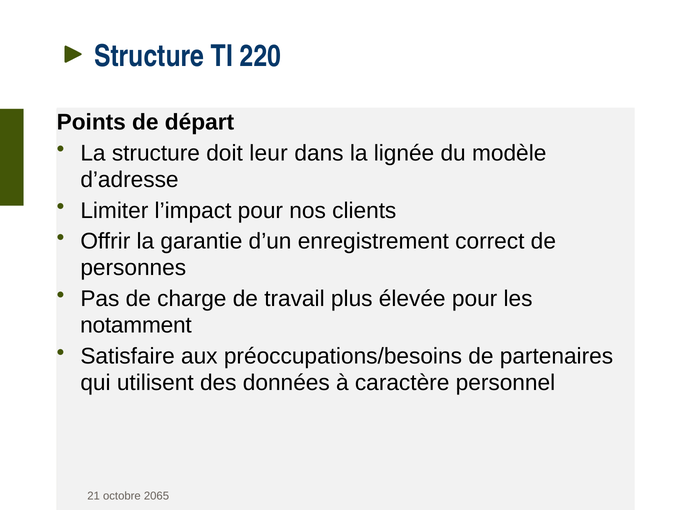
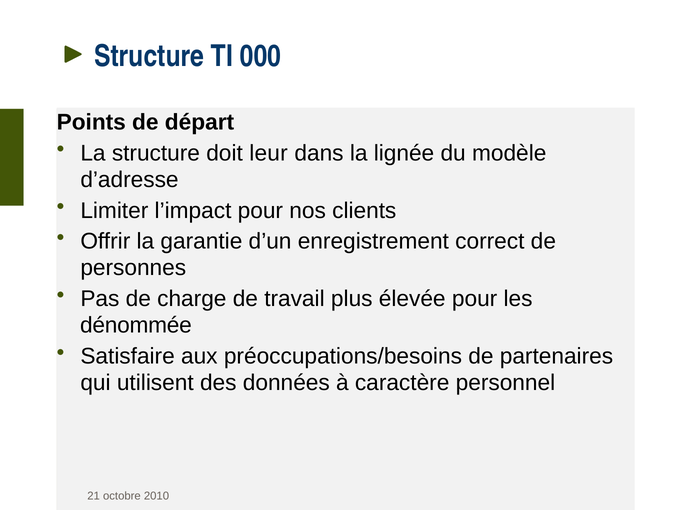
220: 220 -> 000
notamment: notamment -> dénommée
2065: 2065 -> 2010
